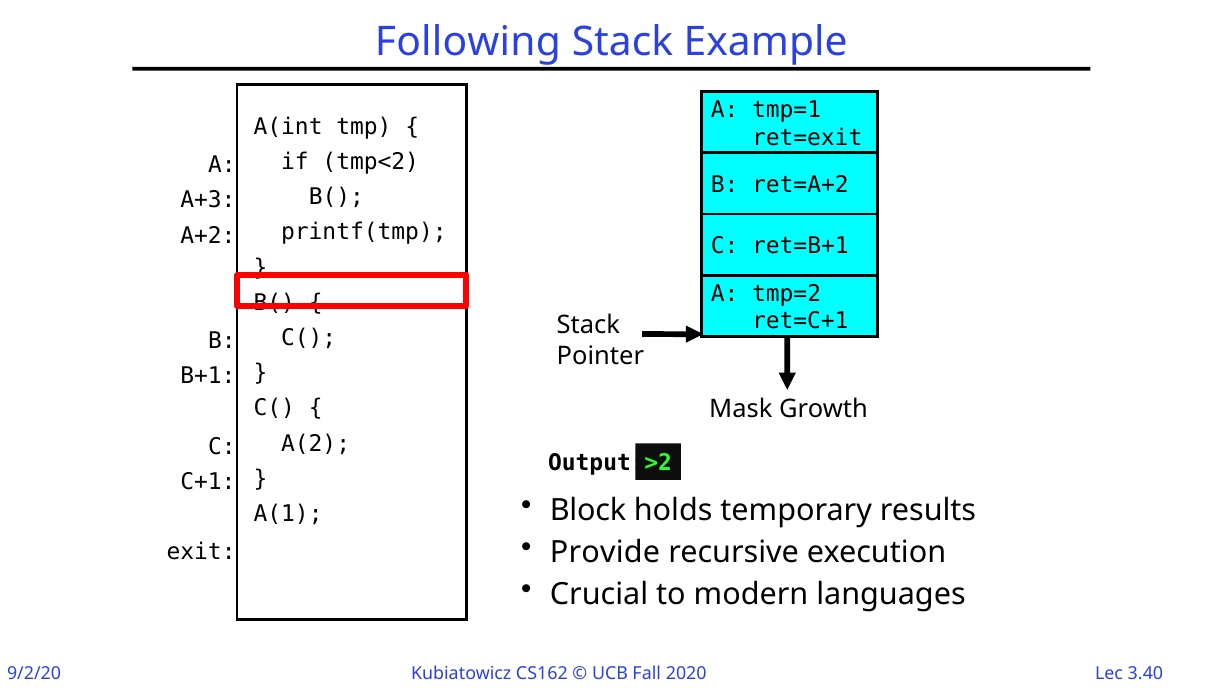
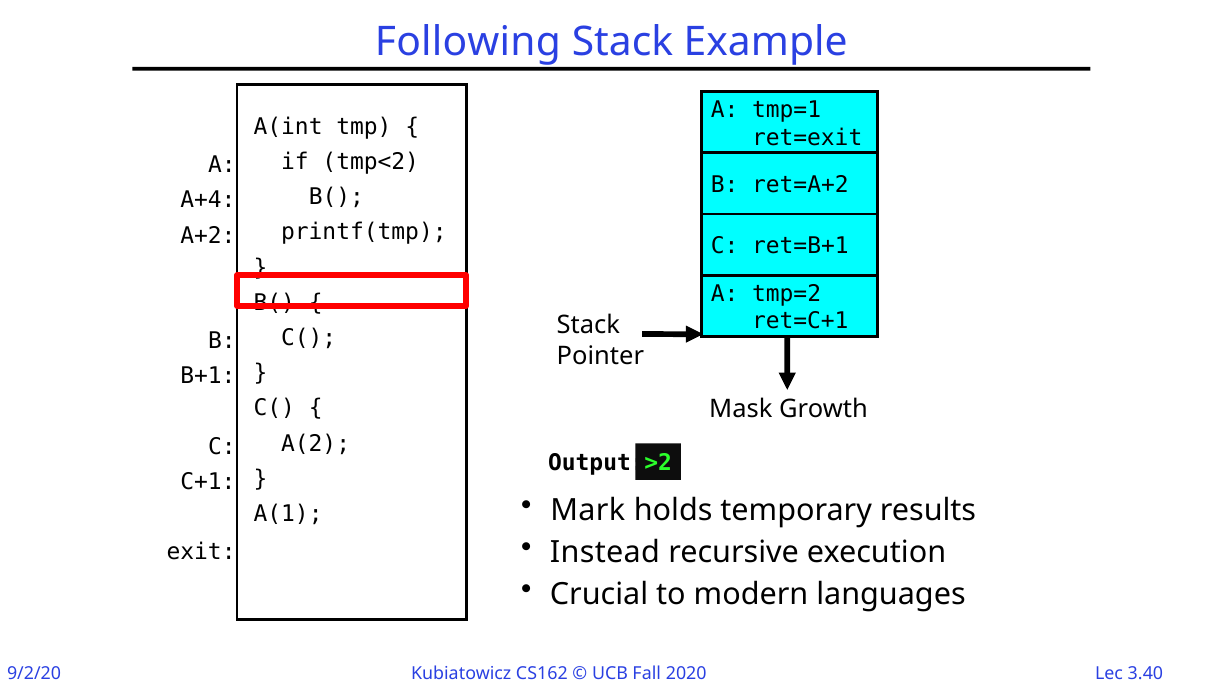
A+3: A+3 -> A+4
Block: Block -> Mark
Provide: Provide -> Instead
